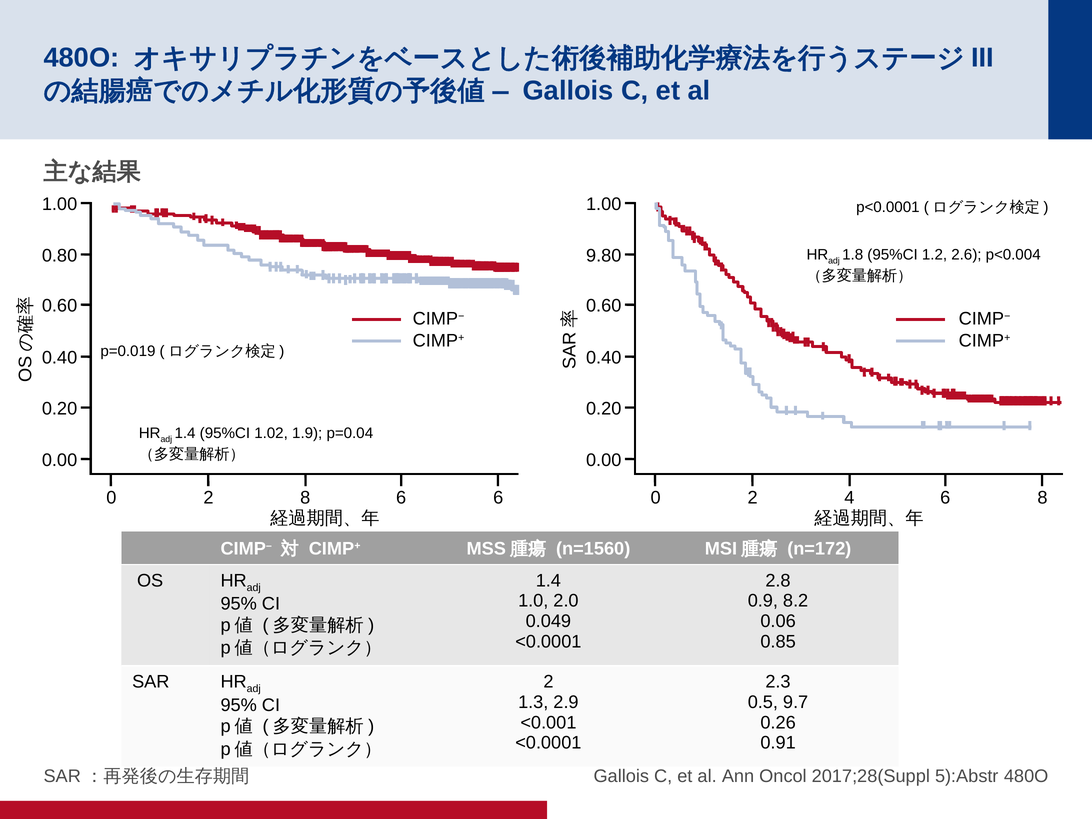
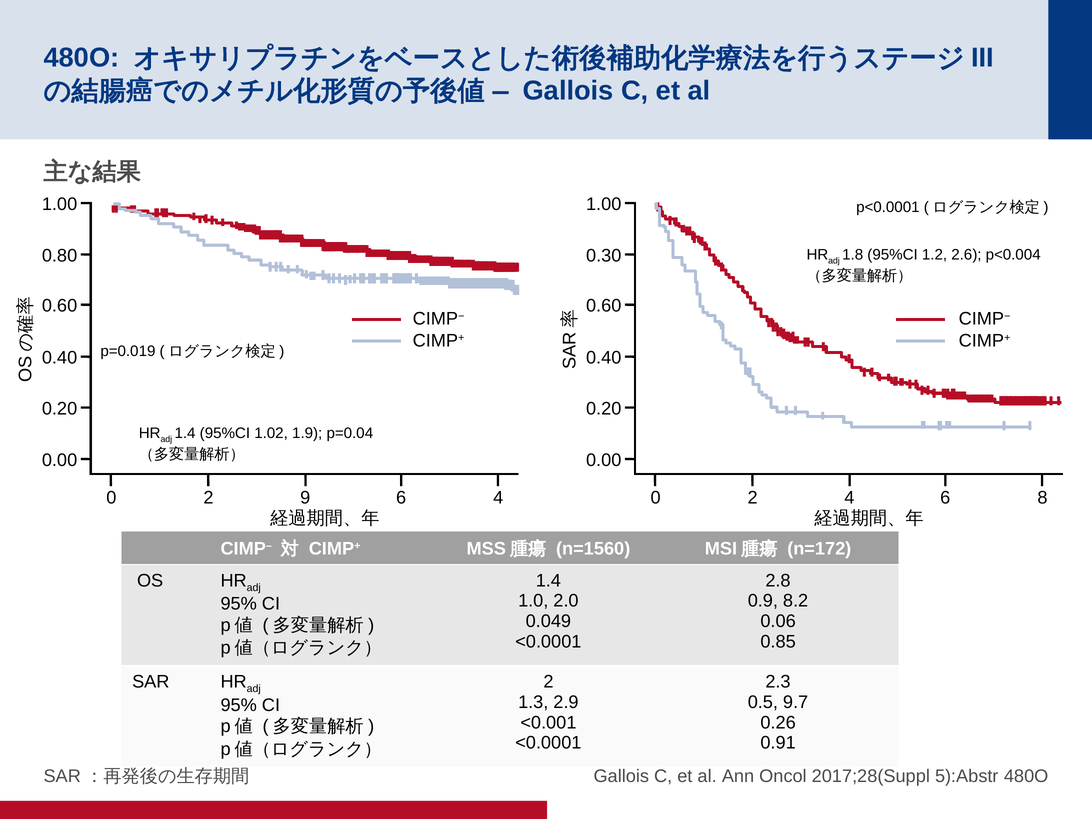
9.80: 9.80 -> 0.30
2 8: 8 -> 9
6 6: 6 -> 4
